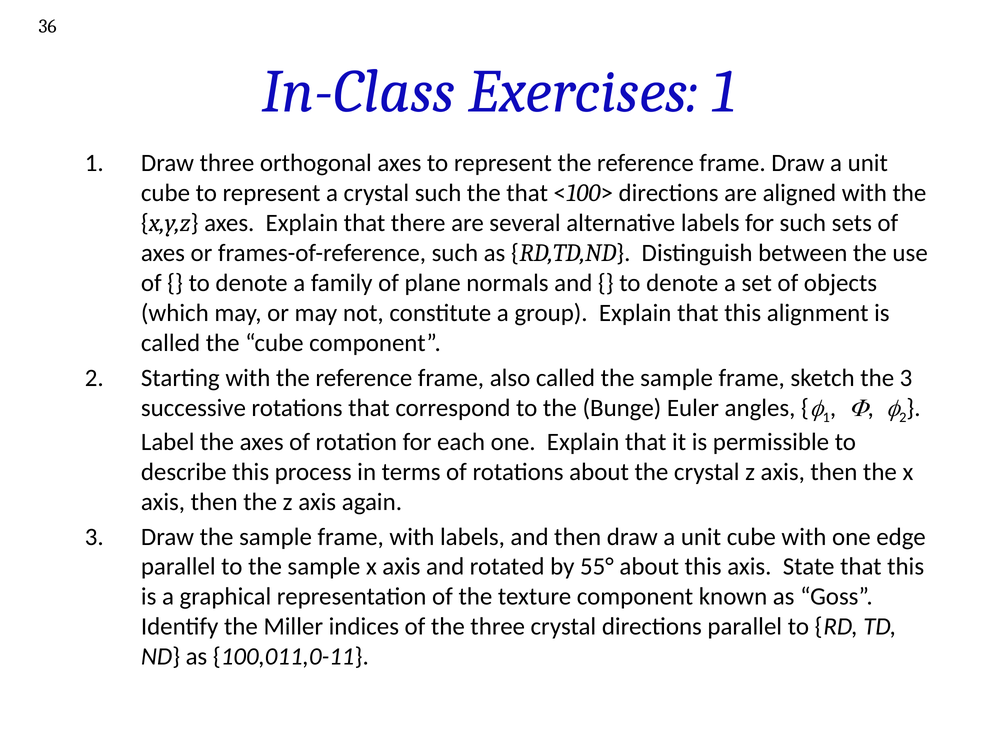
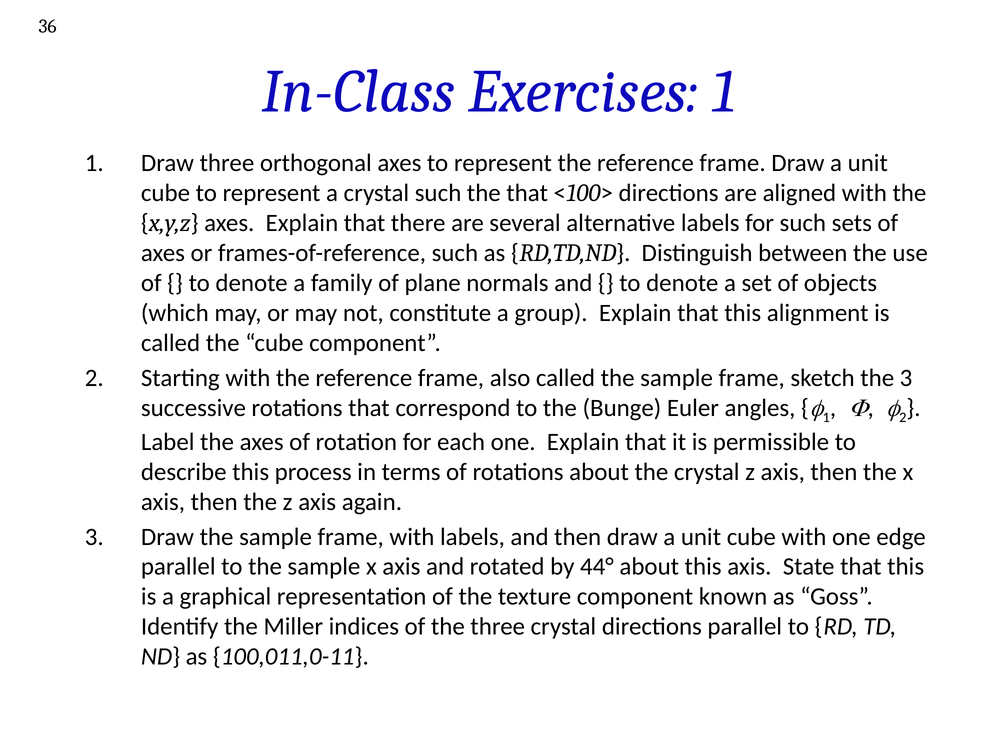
55°: 55° -> 44°
